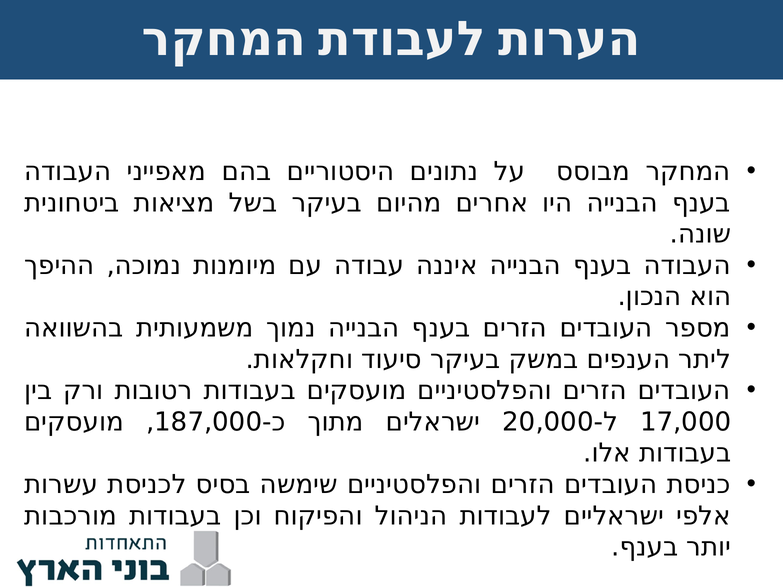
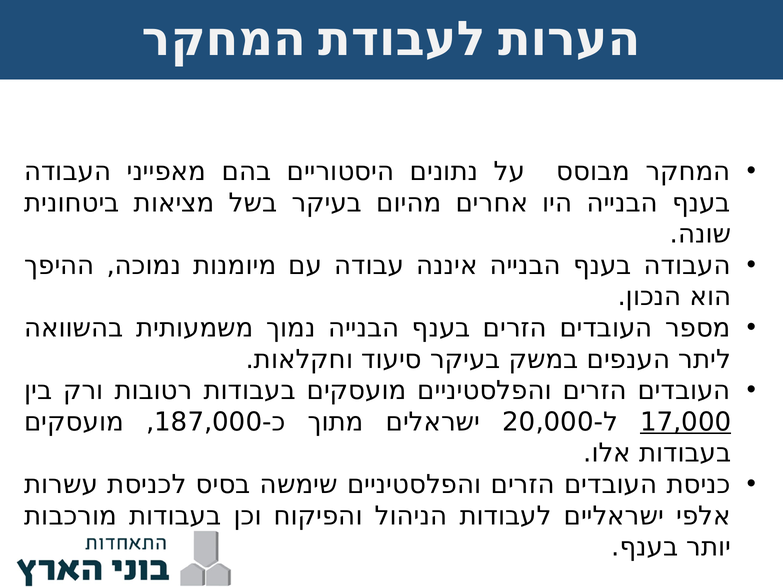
17,000 underline: none -> present
